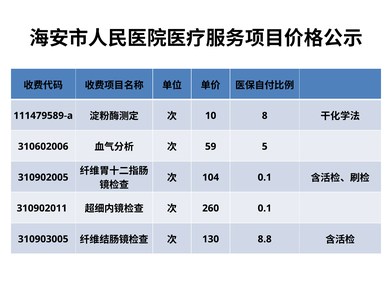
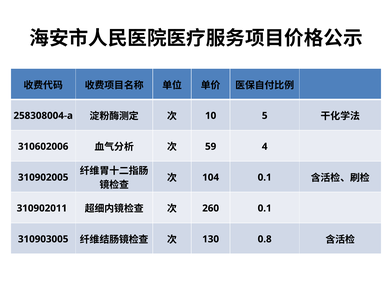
111479589-a: 111479589-a -> 258308004-a
8: 8 -> 5
5: 5 -> 4
8.8: 8.8 -> 0.8
